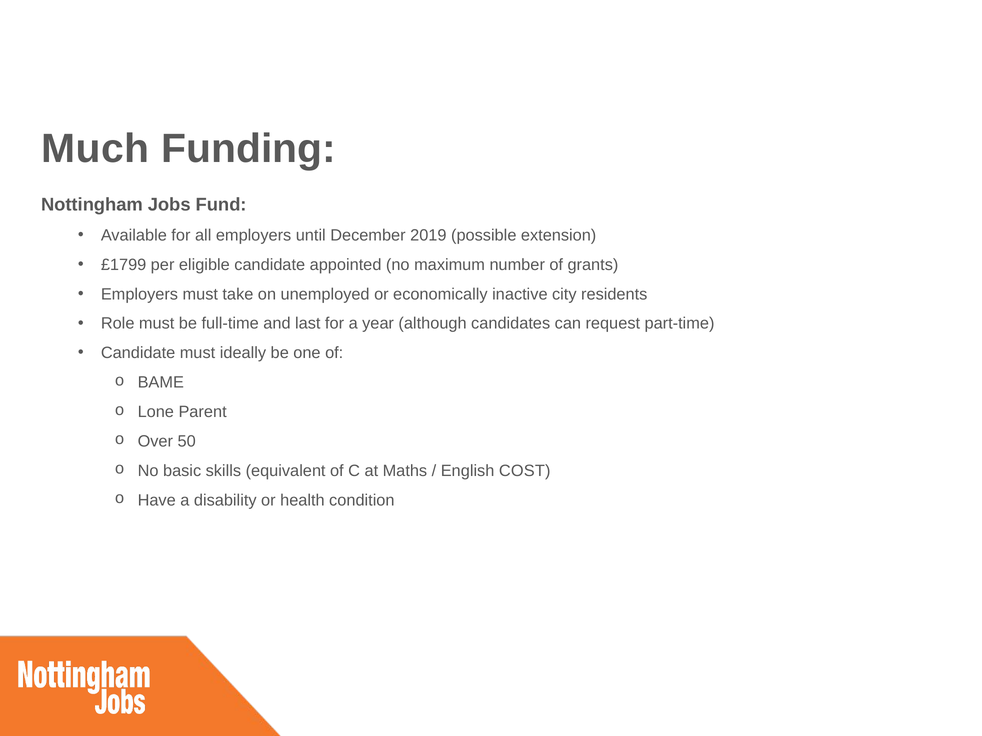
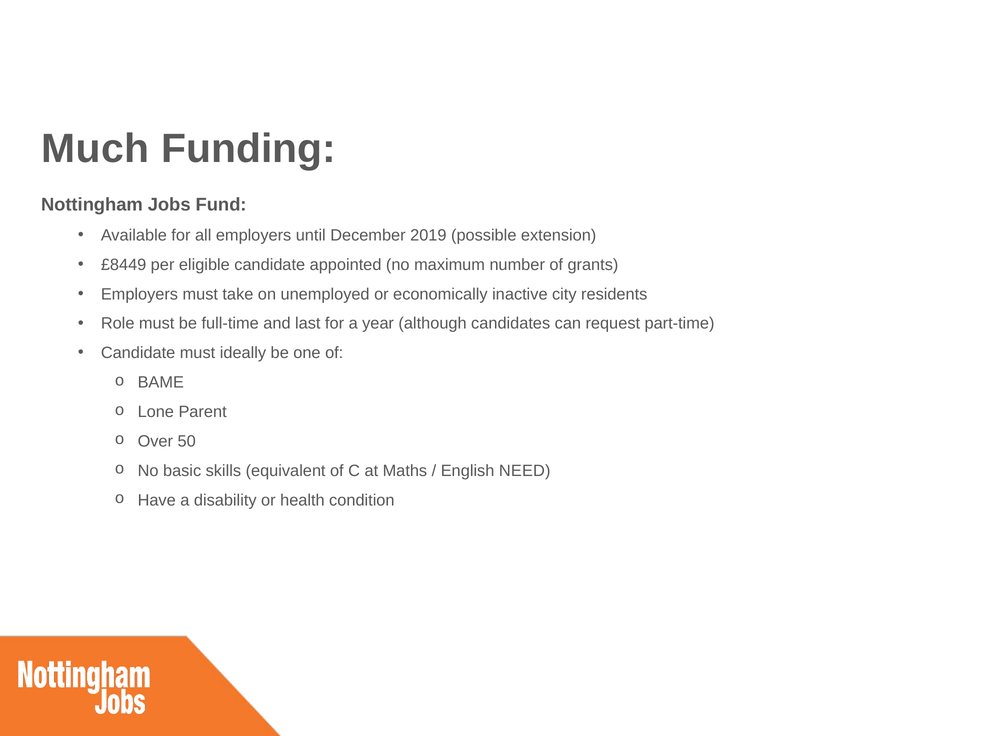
£1799: £1799 -> £8449
COST: COST -> NEED
